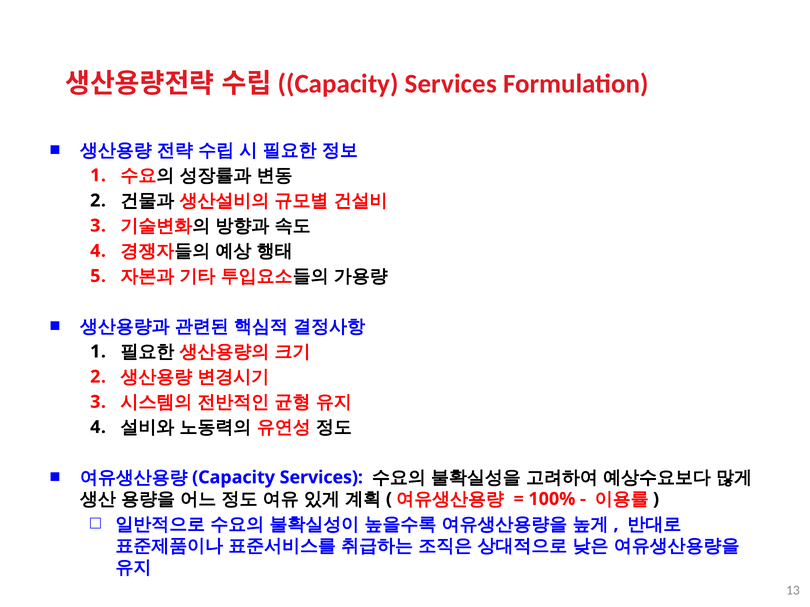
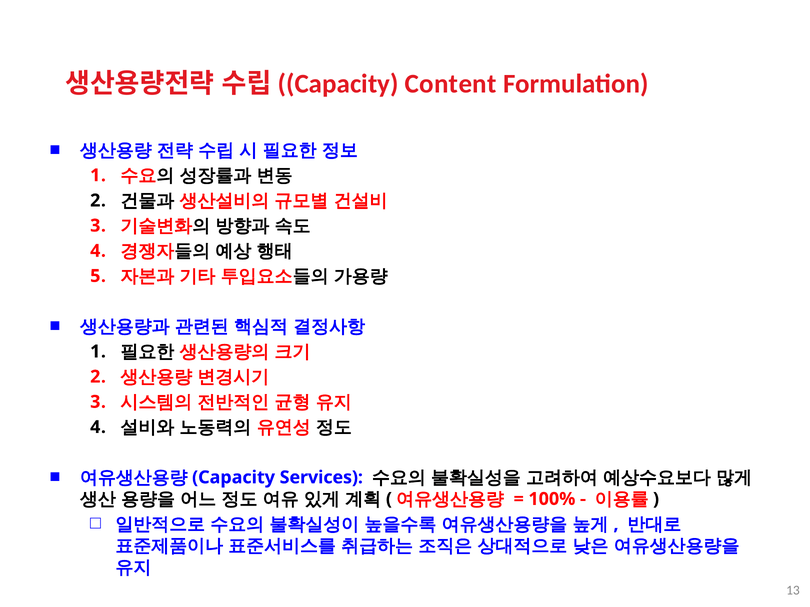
Services at (451, 84): Services -> Content
